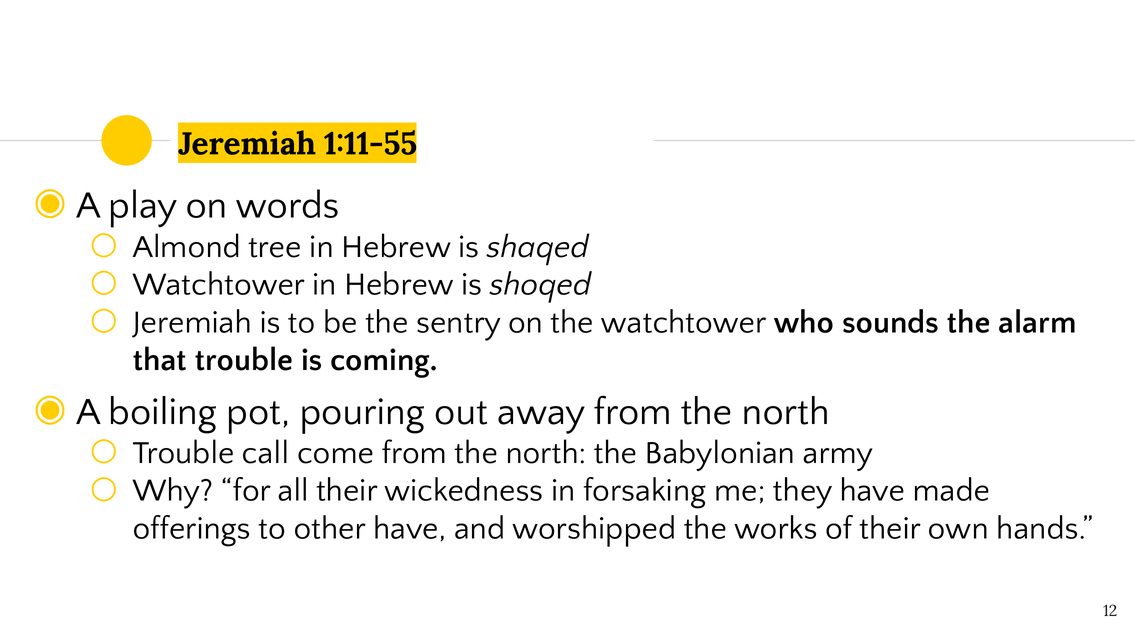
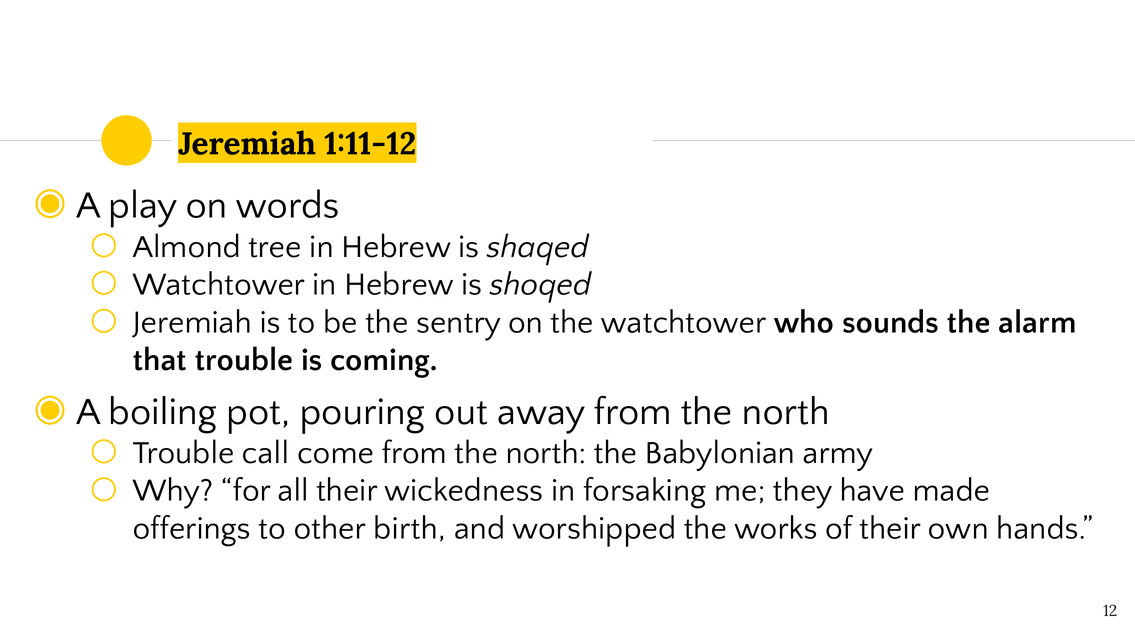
1:11-55: 1:11-55 -> 1:11-12
other have: have -> birth
